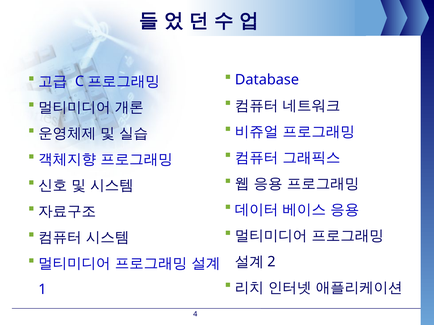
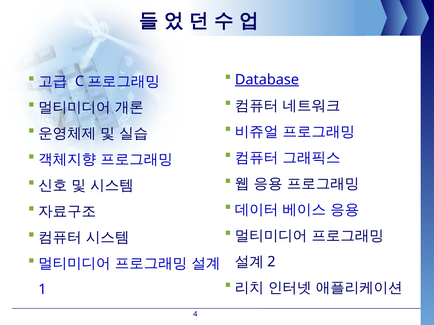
Database underline: none -> present
